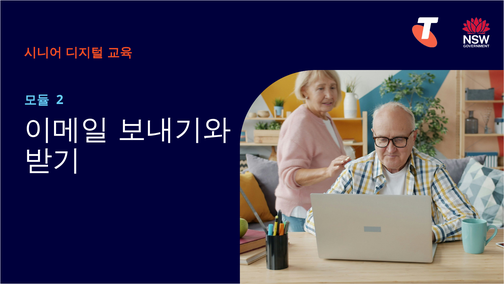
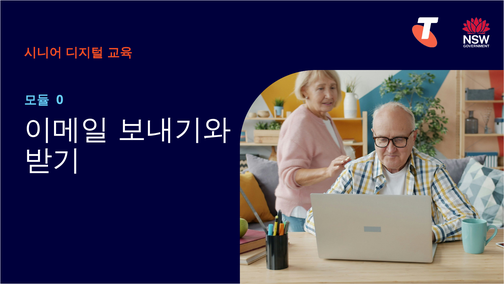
2: 2 -> 0
